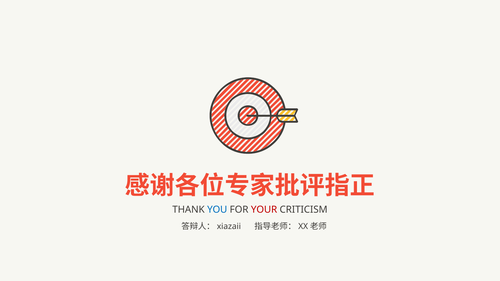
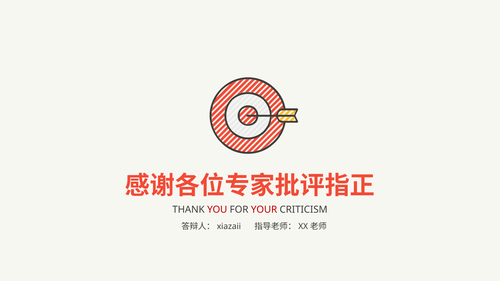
YOU colour: blue -> red
